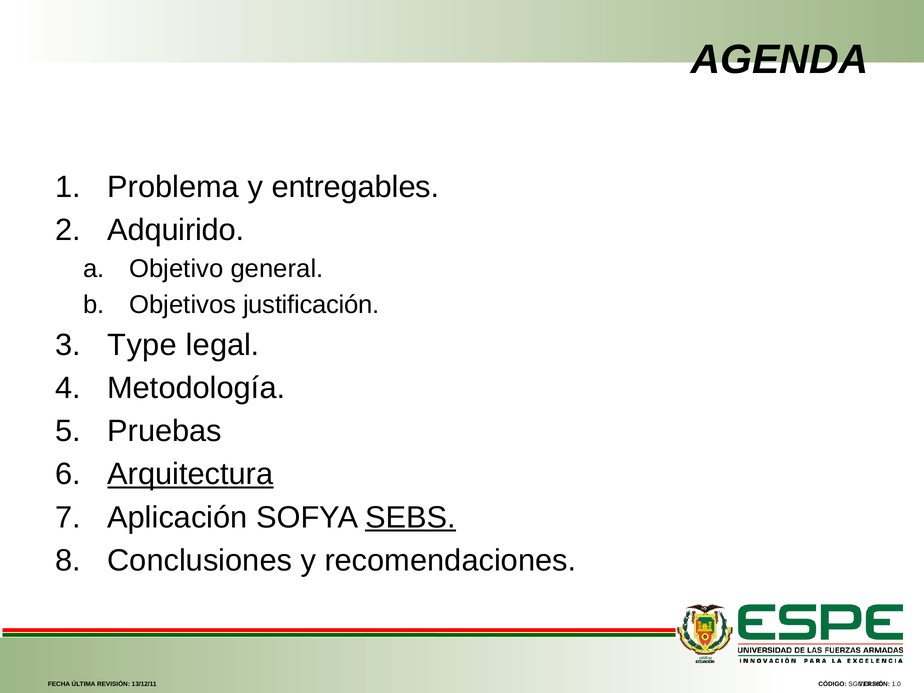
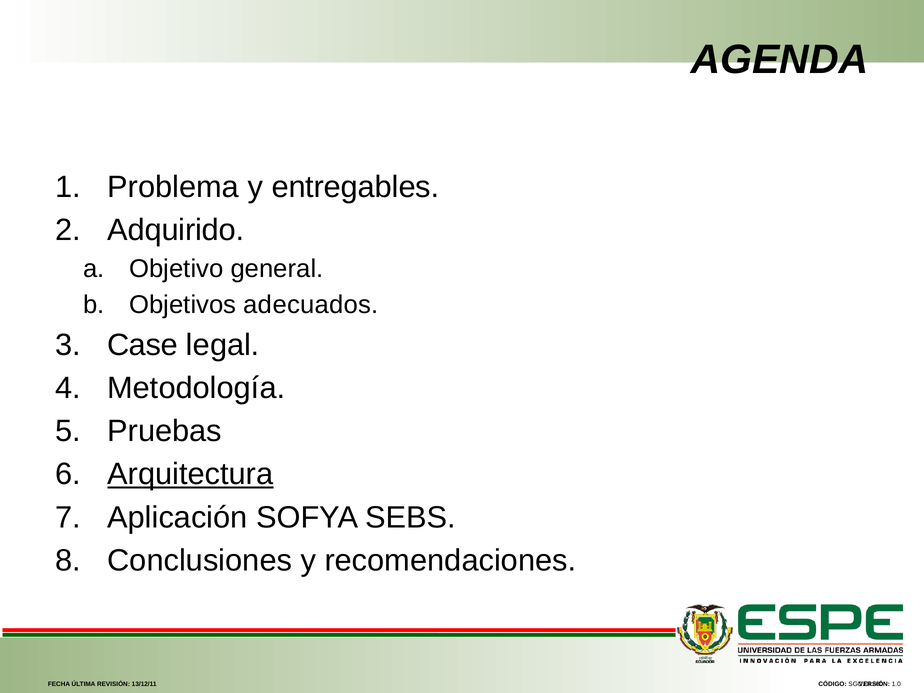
justificación: justificación -> adecuados
Type: Type -> Case
SEBS underline: present -> none
